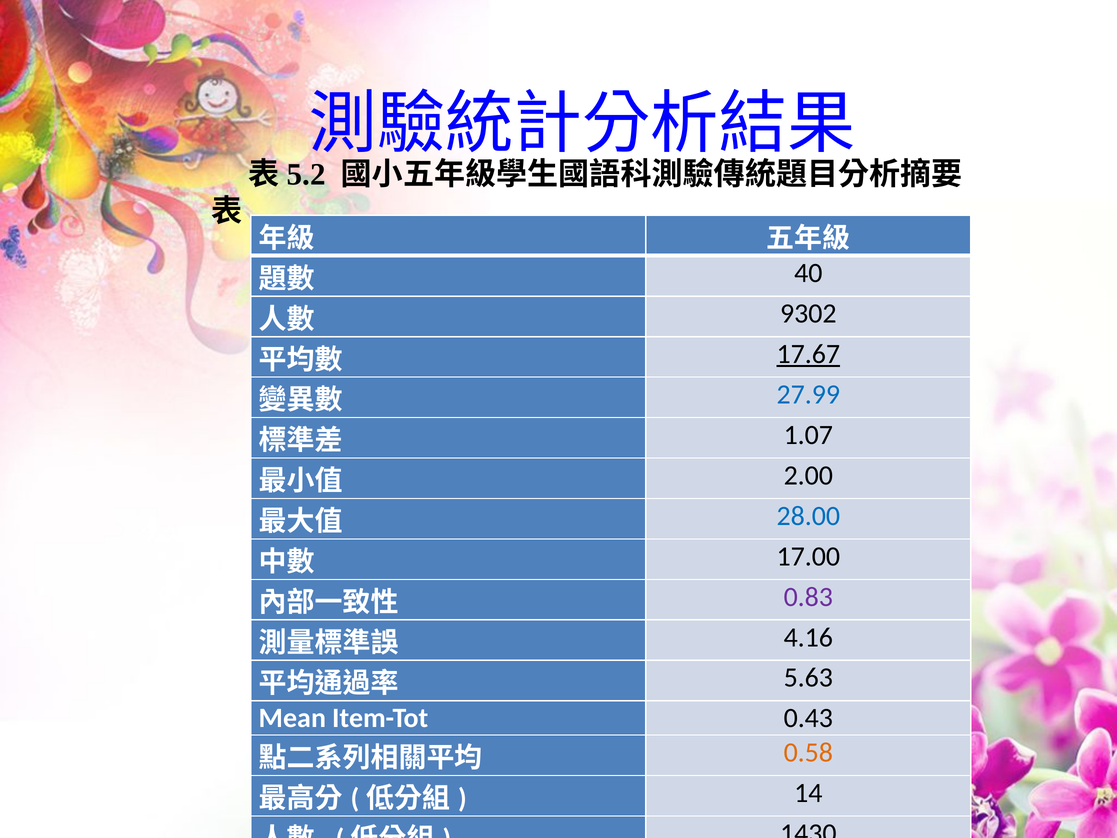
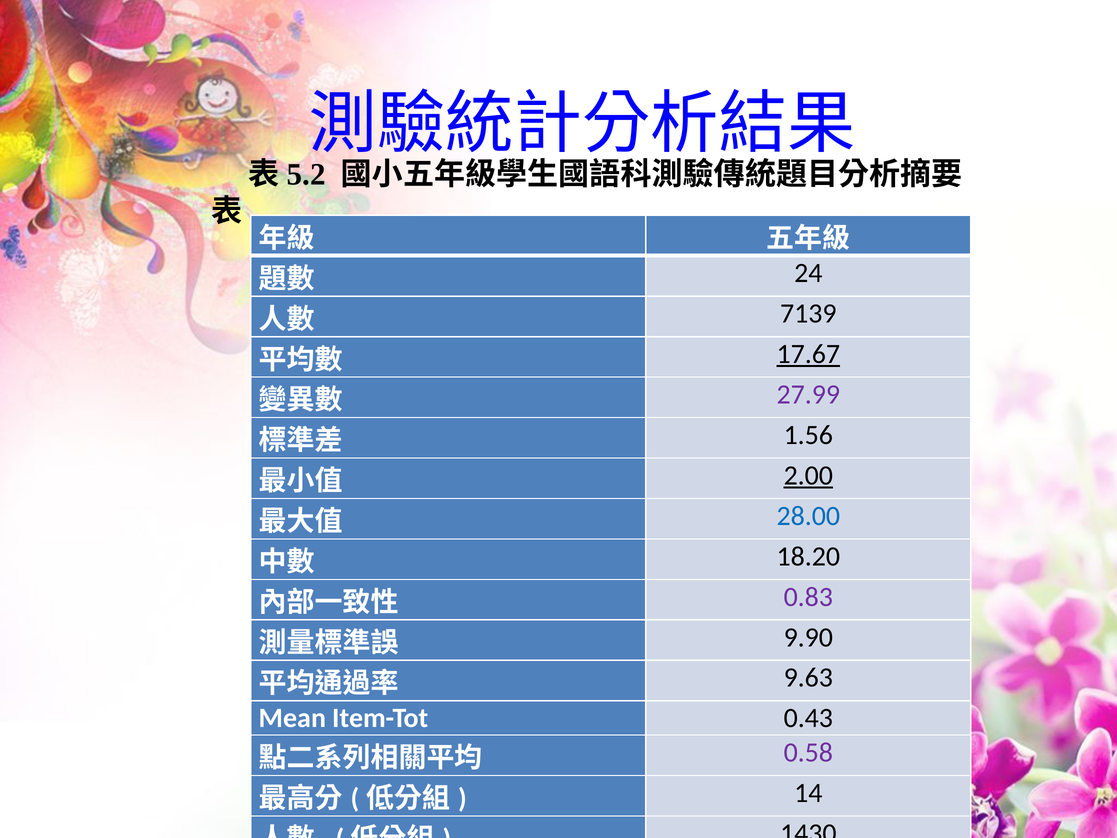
40: 40 -> 24
9302: 9302 -> 7139
27.99 colour: blue -> purple
1.07: 1.07 -> 1.56
2.00 underline: none -> present
17.00: 17.00 -> 18.20
4.16: 4.16 -> 9.90
5.63: 5.63 -> 9.63
0.58 colour: orange -> purple
